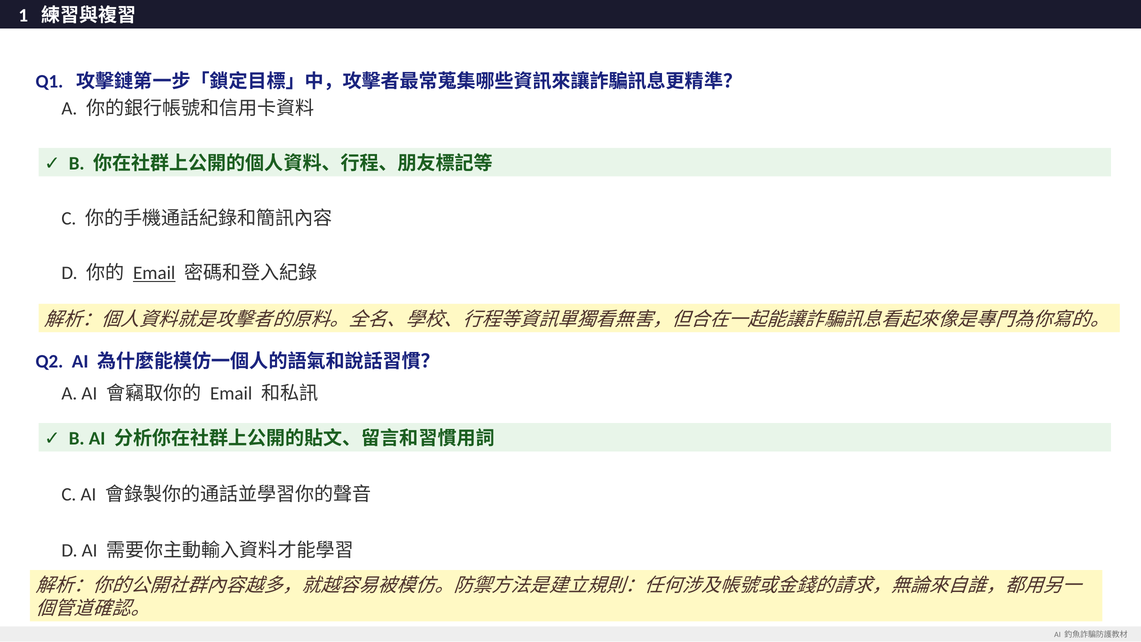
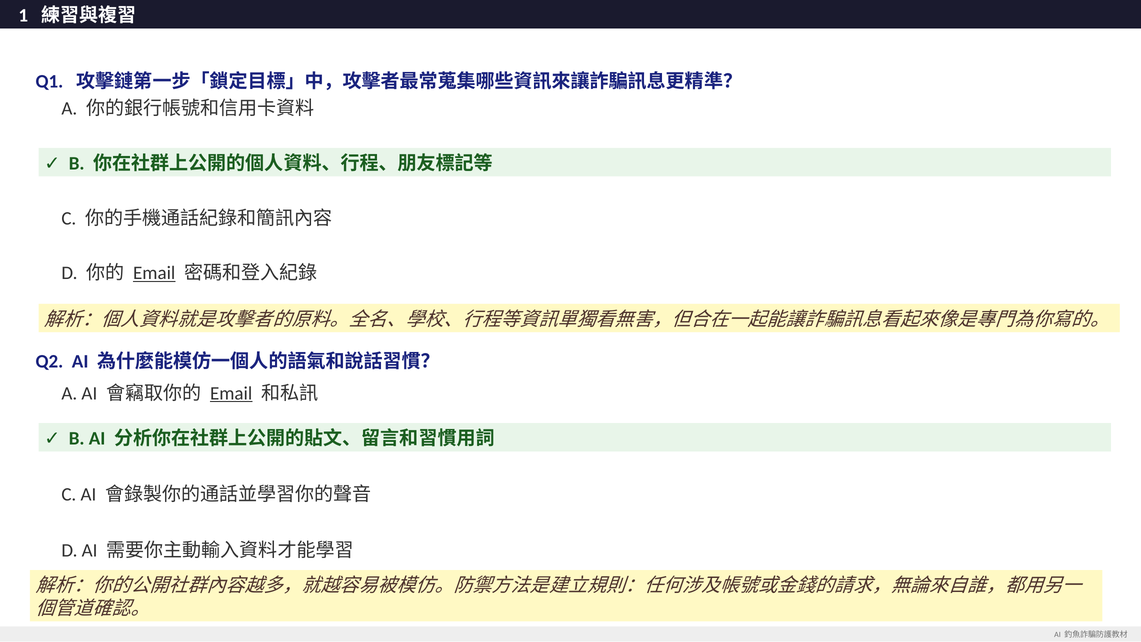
Email at (231, 393) underline: none -> present
